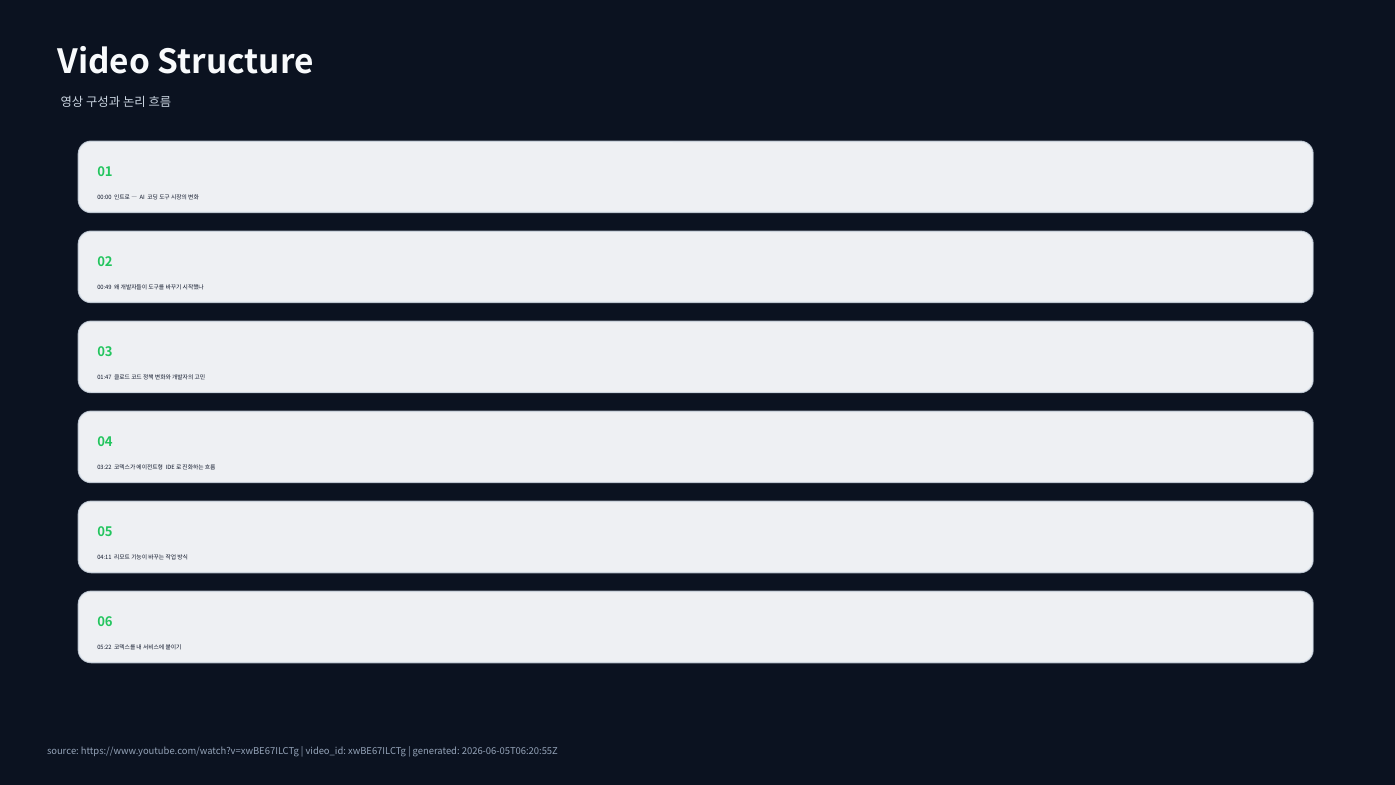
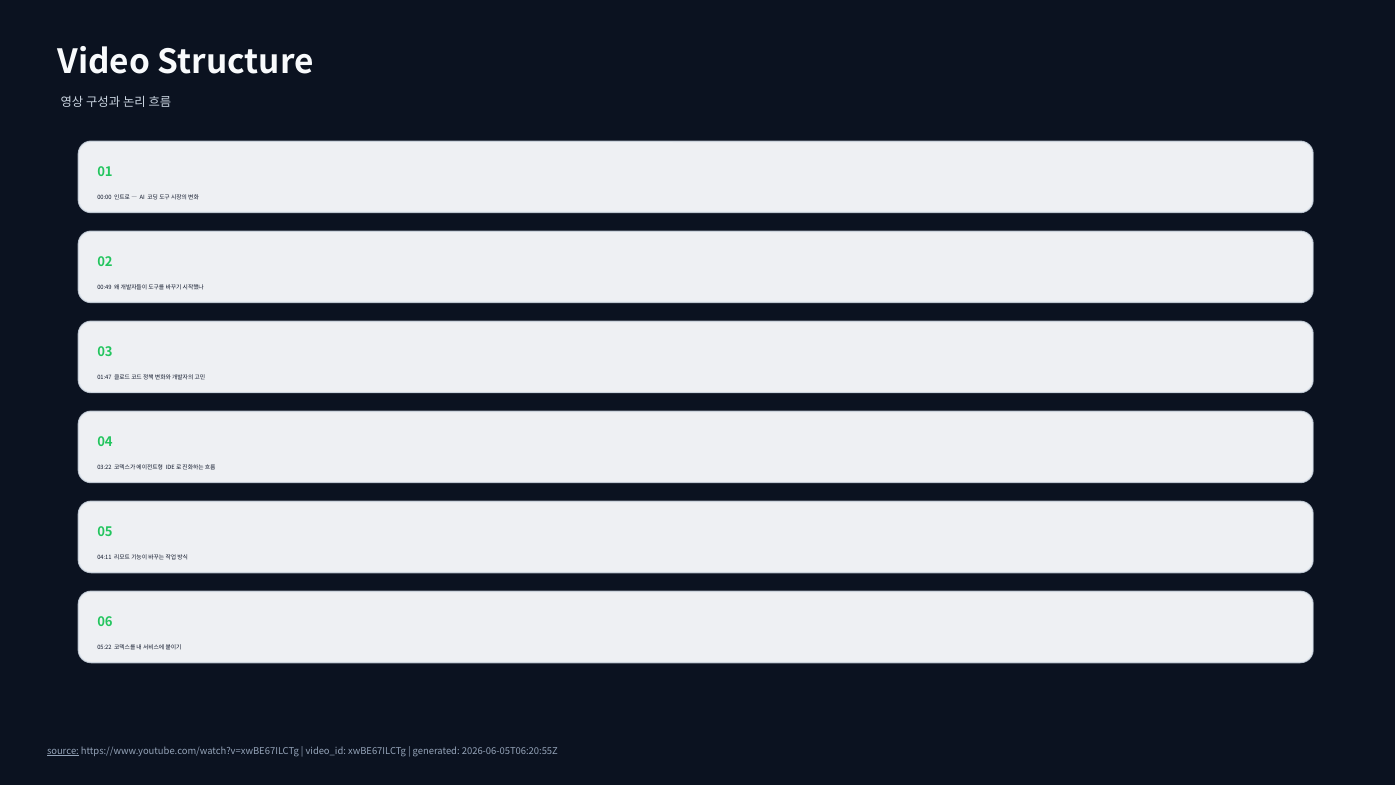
source underline: none -> present
